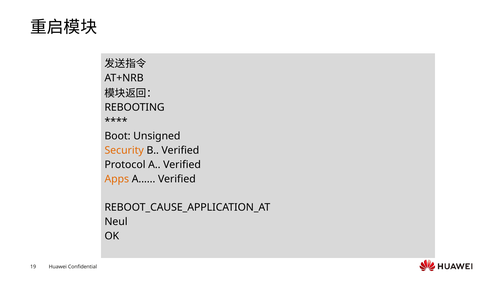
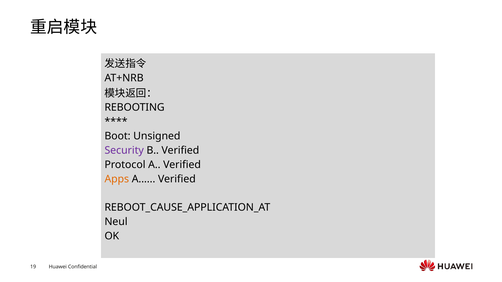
Security colour: orange -> purple
